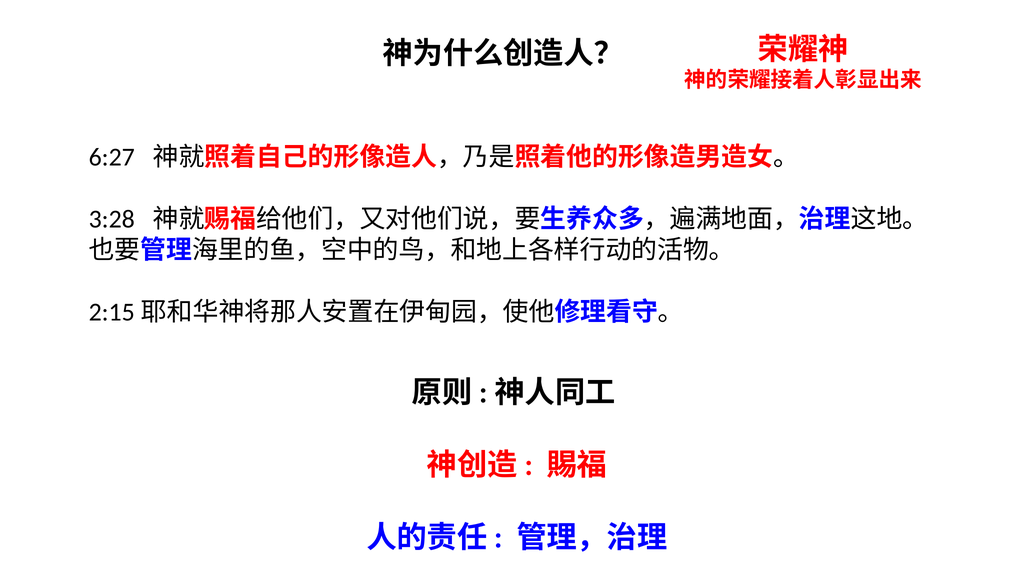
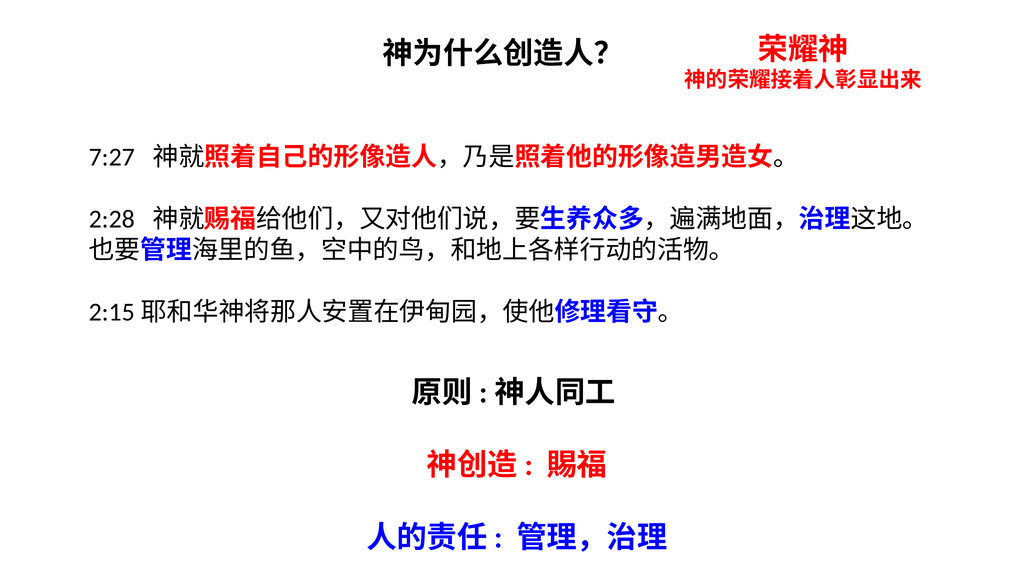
6:27: 6:27 -> 7:27
3:28: 3:28 -> 2:28
